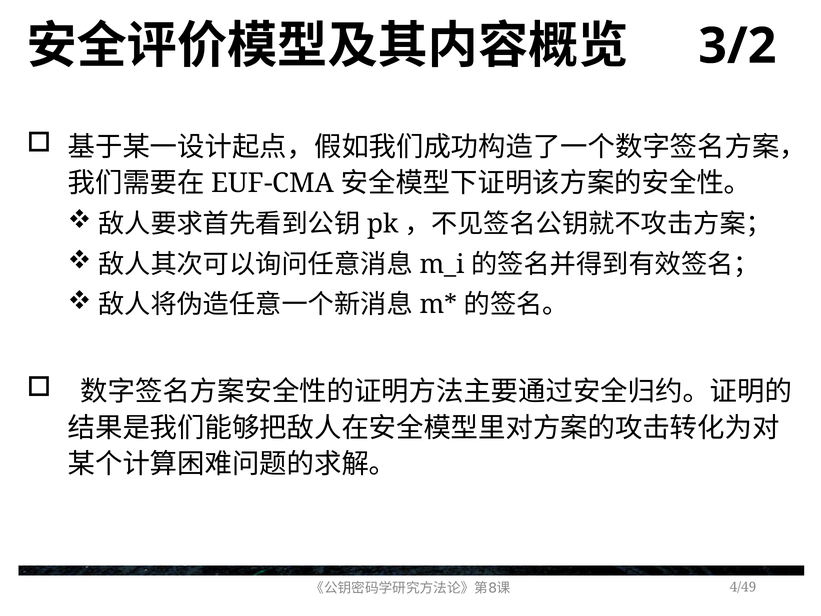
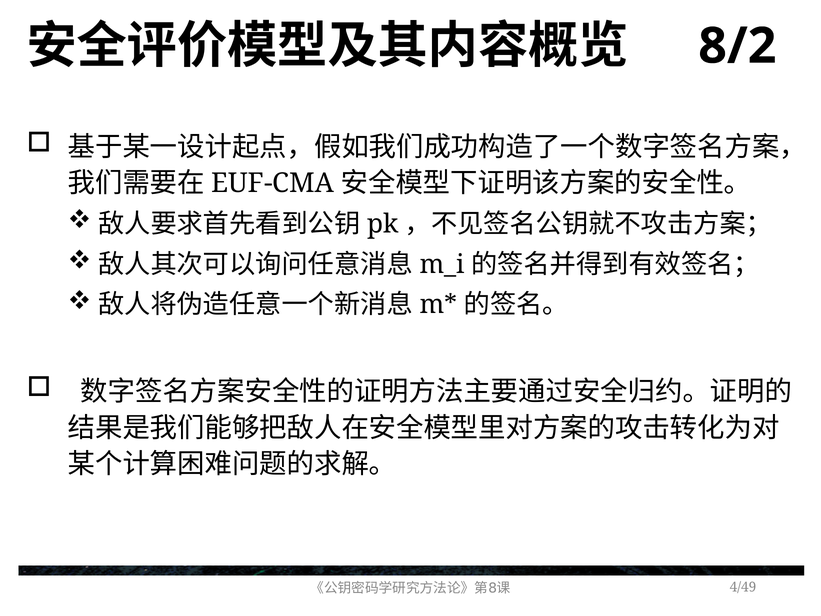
3/2: 3/2 -> 8/2
